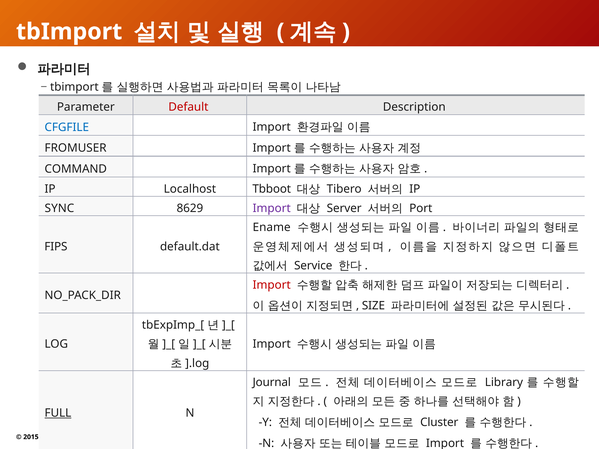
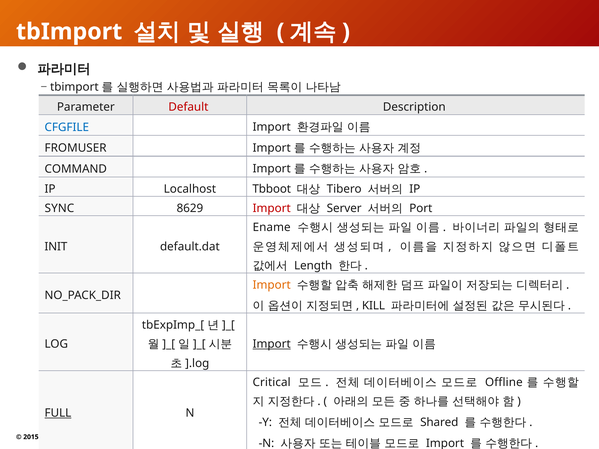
Import at (272, 208) colour: purple -> red
FIPS: FIPS -> INIT
Service: Service -> Length
Import at (272, 285) colour: red -> orange
SIZE: SIZE -> KILL
Import at (272, 344) underline: none -> present
Journal: Journal -> Critical
Library: Library -> Offline
Cluster: Cluster -> Shared
